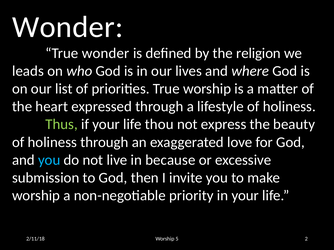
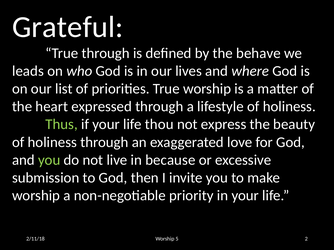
Wonder at (68, 27): Wonder -> Grateful
True wonder: wonder -> through
religion: religion -> behave
you at (49, 160) colour: light blue -> light green
